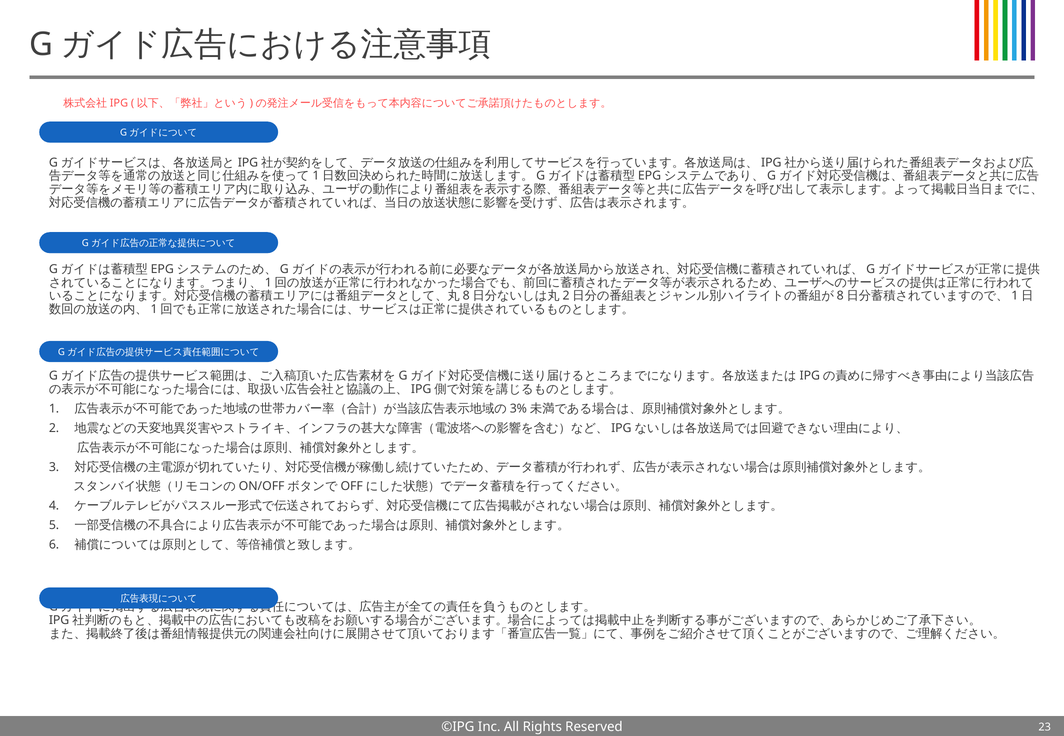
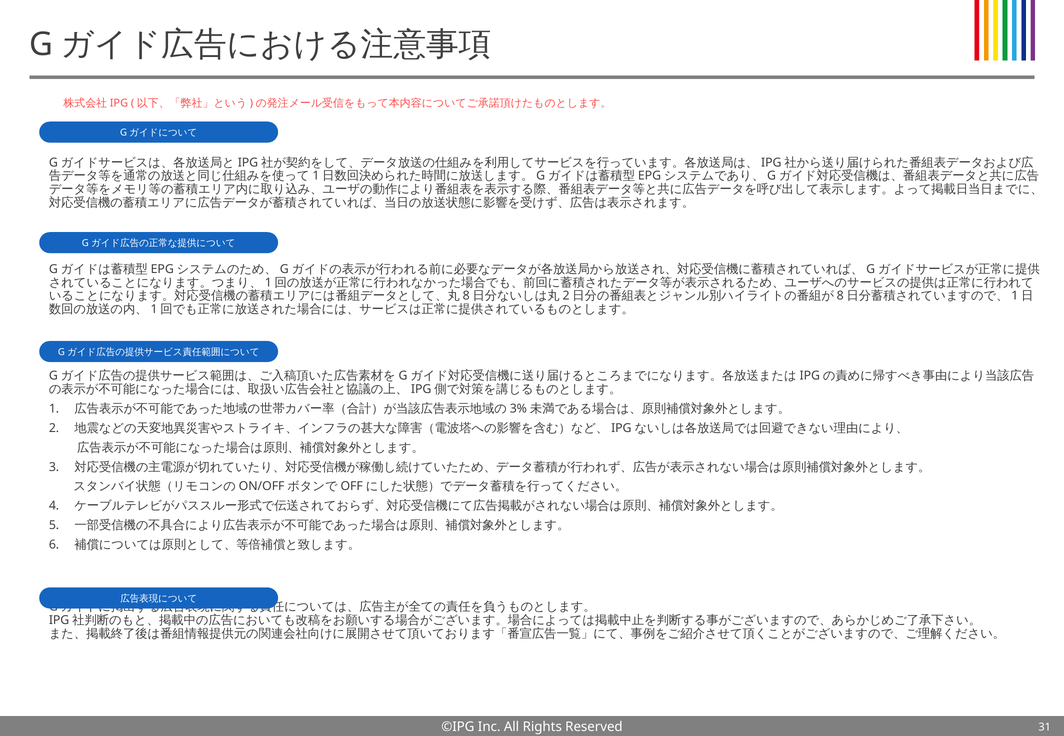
23: 23 -> 31
